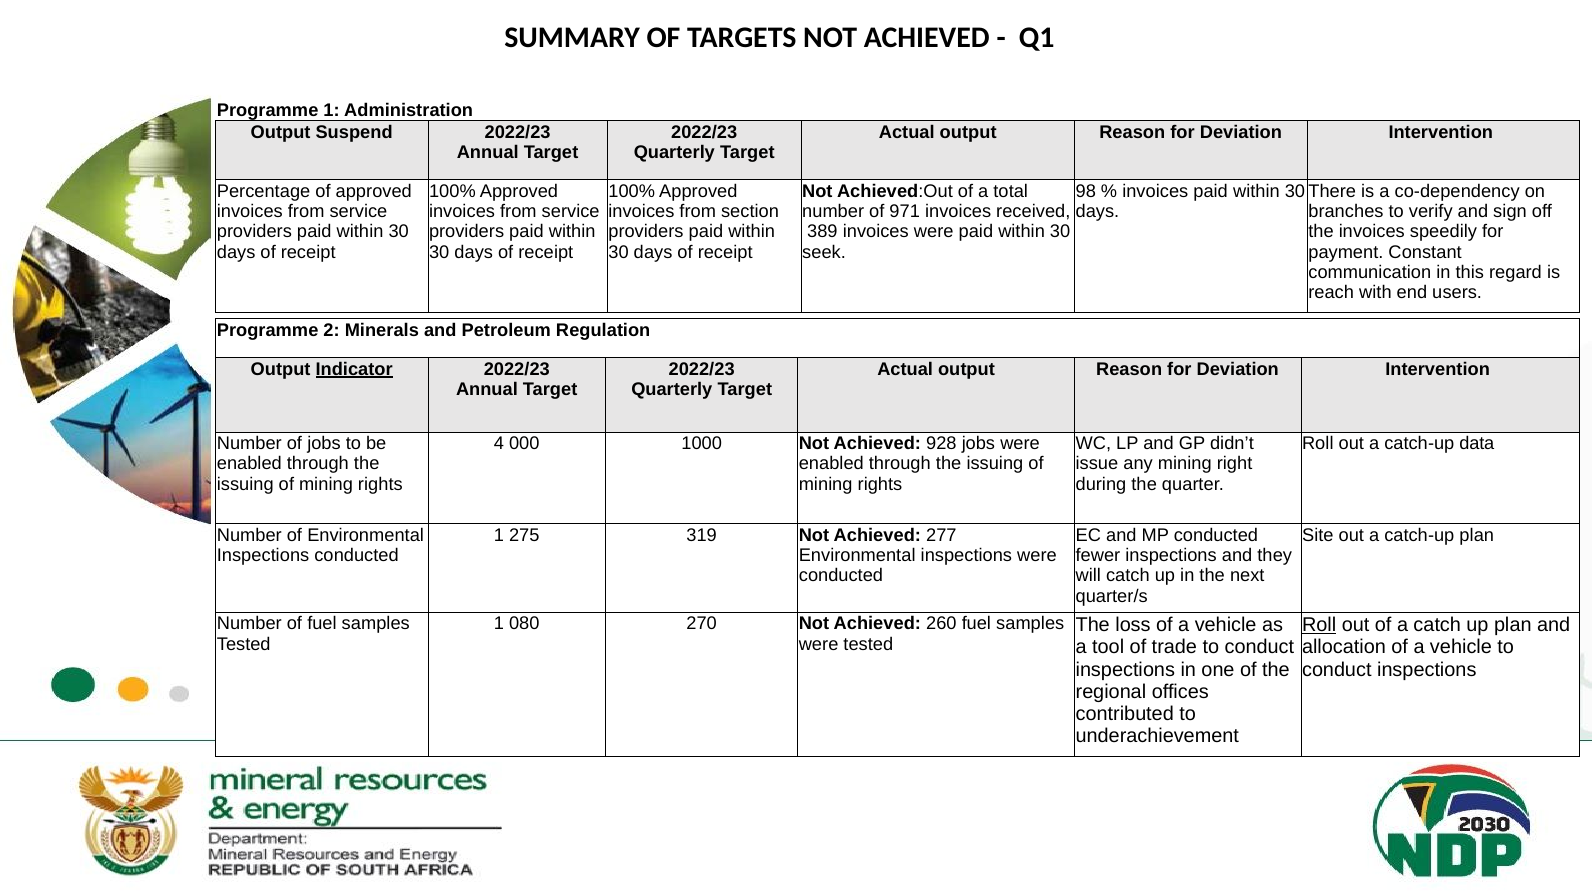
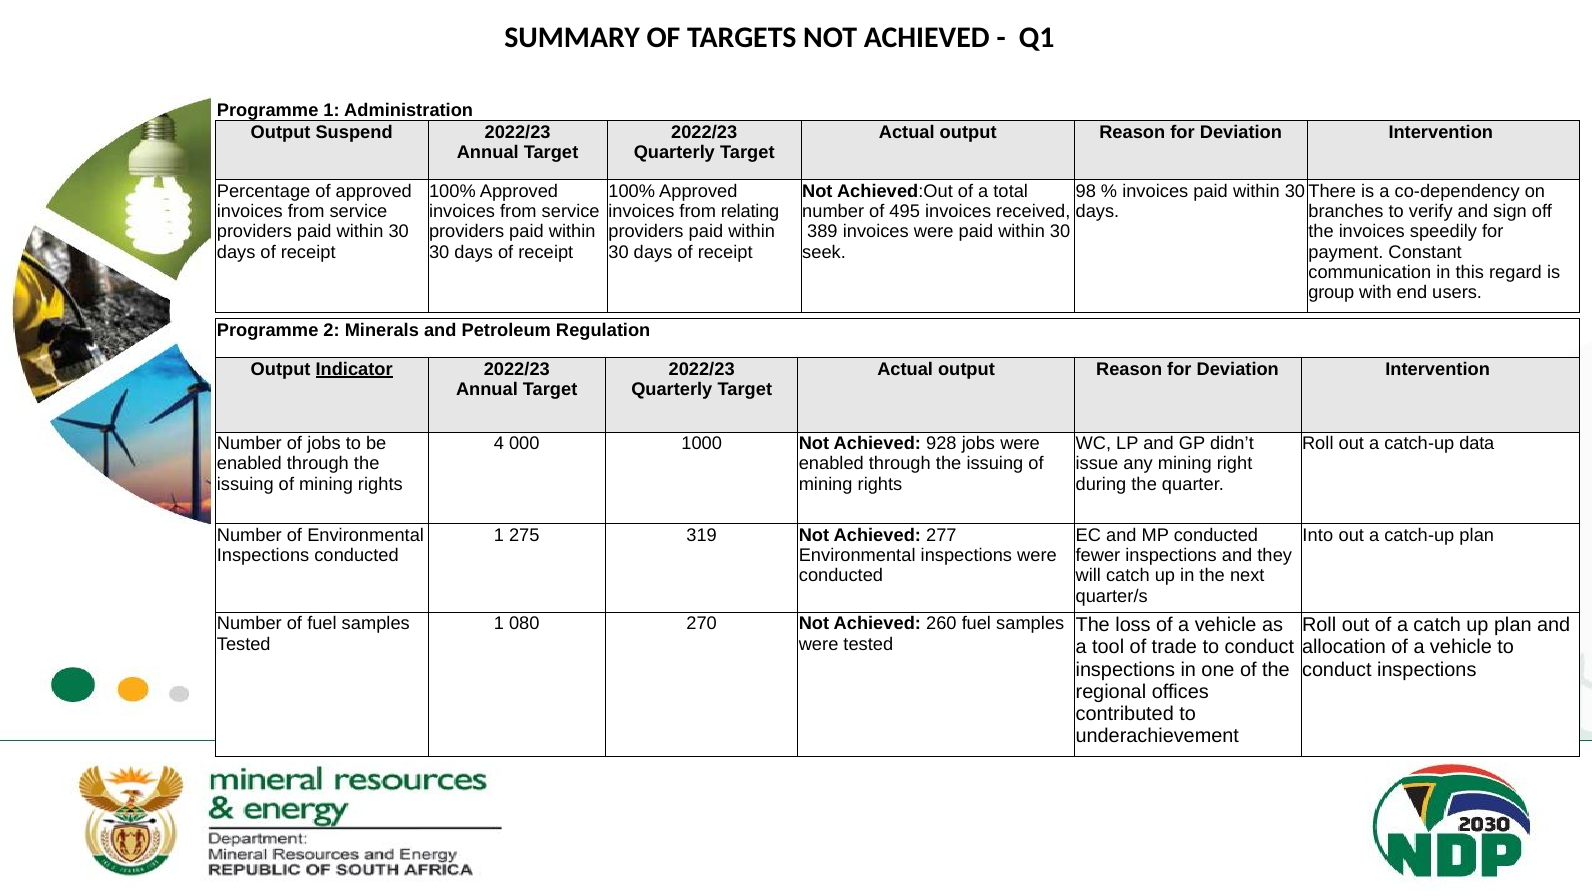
section: section -> relating
971: 971 -> 495
reach: reach -> group
Site: Site -> Into
Roll at (1319, 625) underline: present -> none
